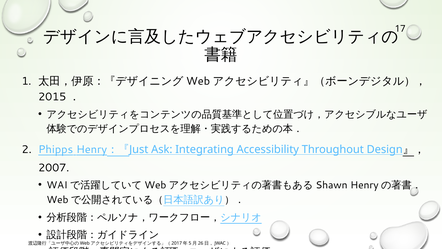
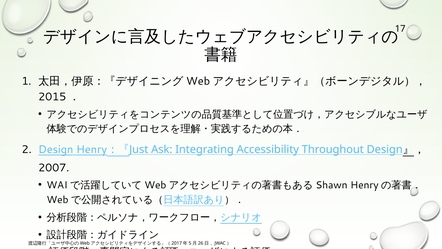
Phipps at (56, 149): Phipps -> Design
